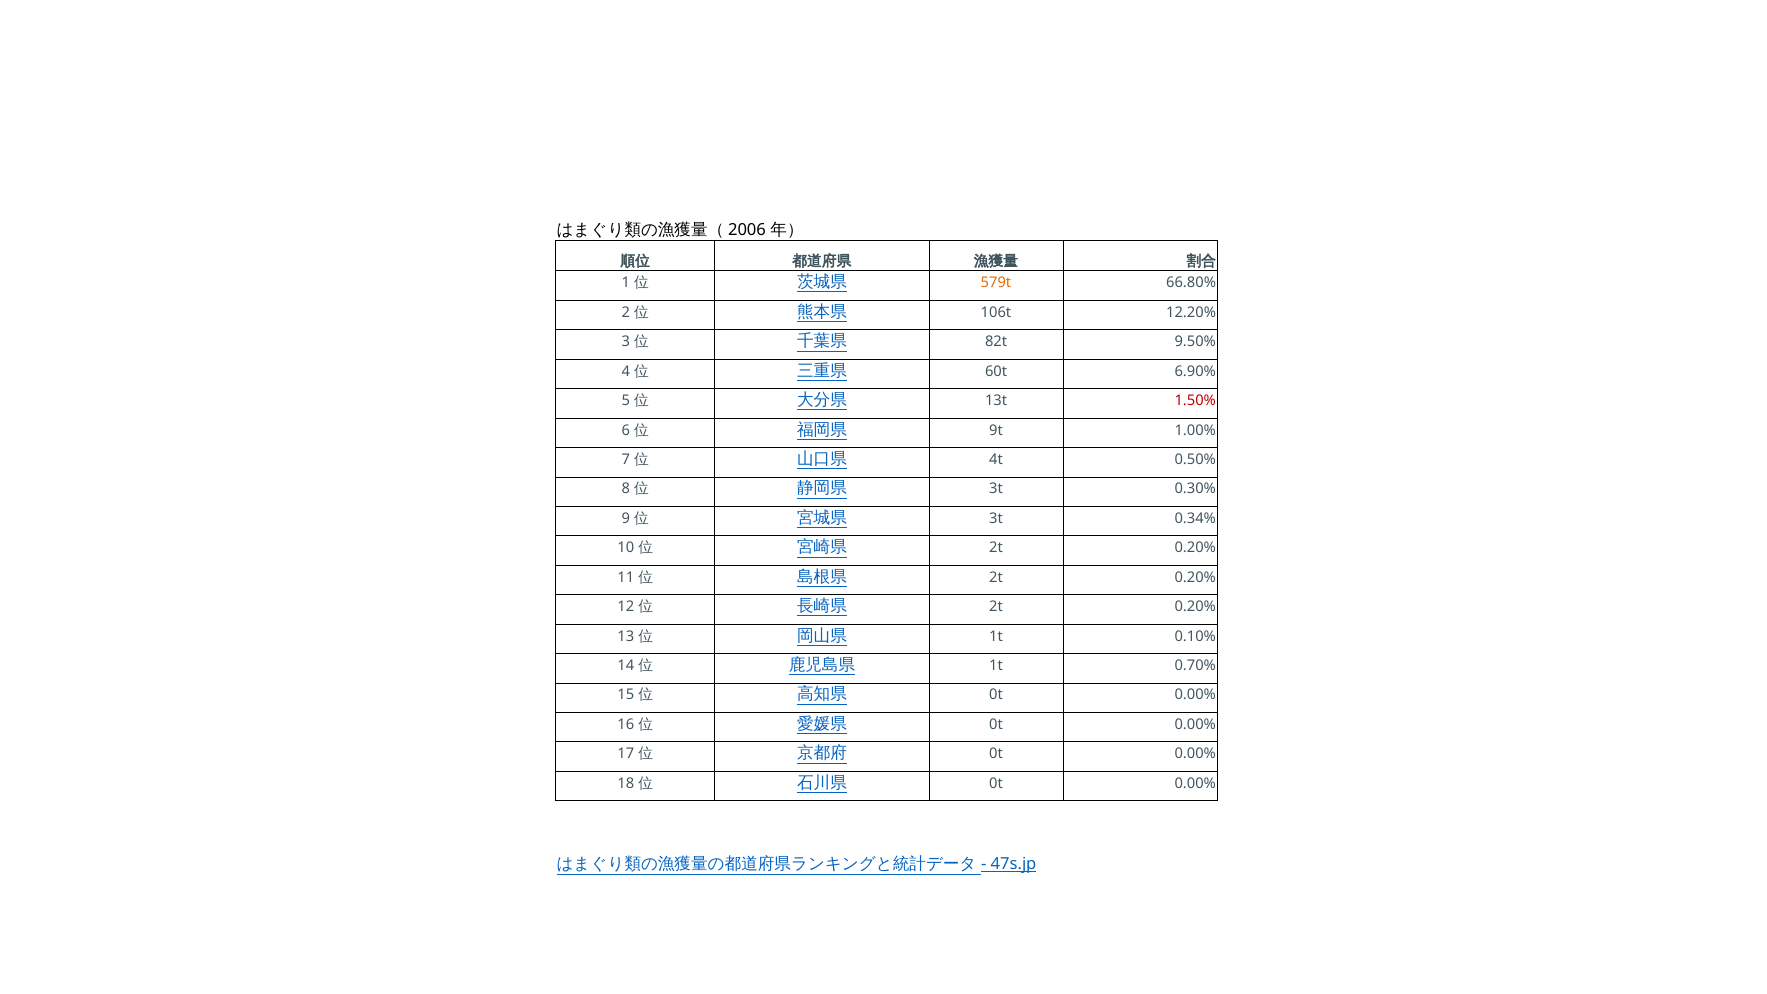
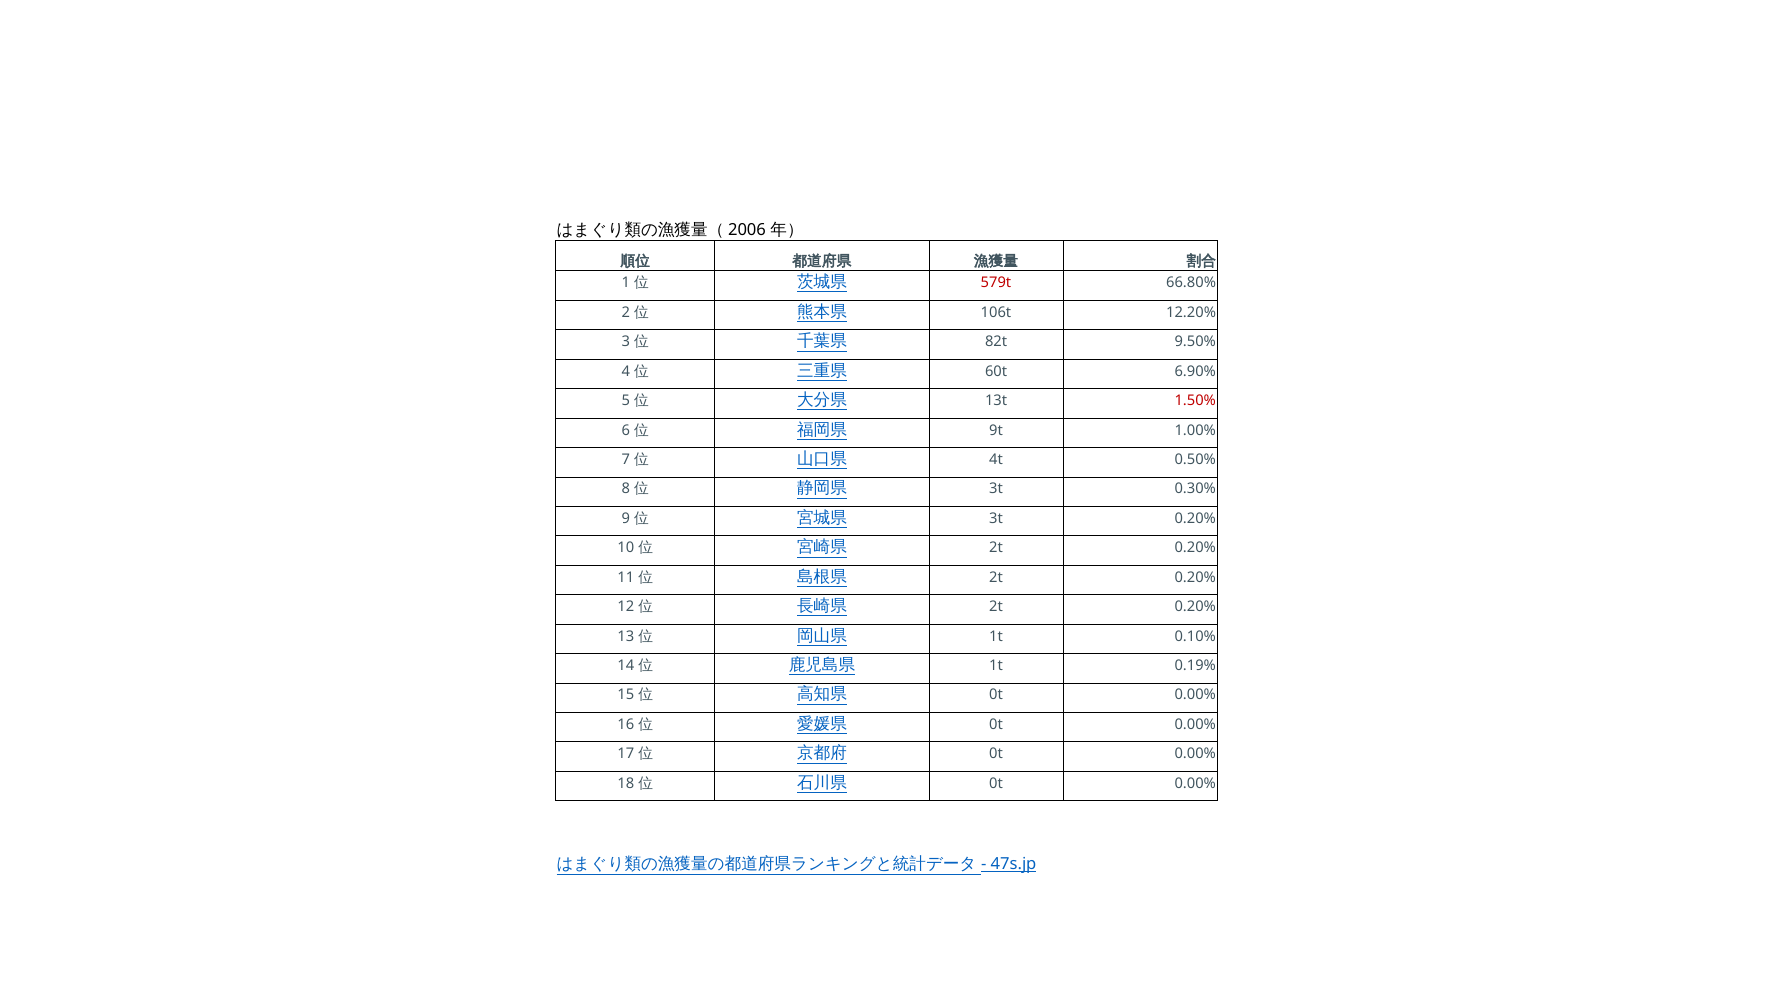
579t colour: orange -> red
3t 0.34%: 0.34% -> 0.20%
0.70%: 0.70% -> 0.19%
